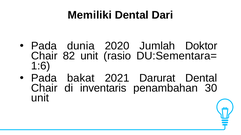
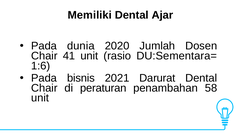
Dari: Dari -> Ajar
Doktor: Doktor -> Dosen
82: 82 -> 41
bakat: bakat -> bisnis
inventaris: inventaris -> peraturan
30: 30 -> 58
